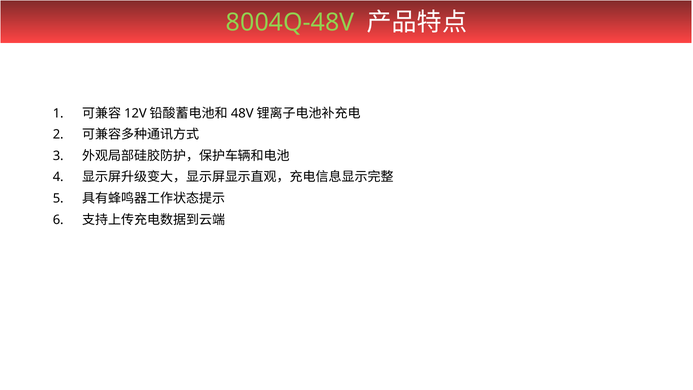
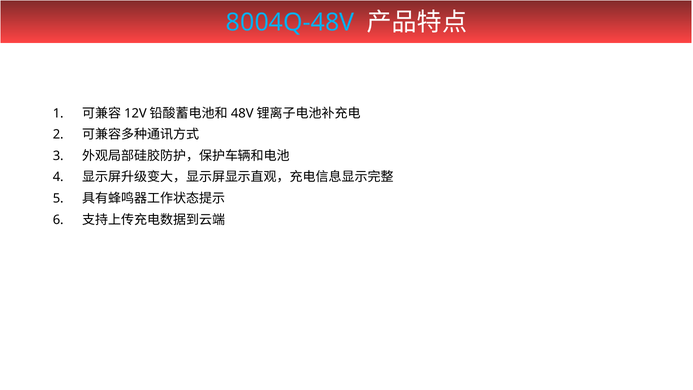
8004Q-48V colour: light green -> light blue
